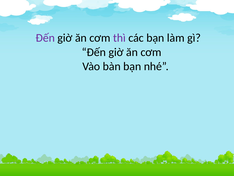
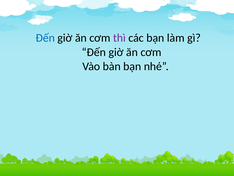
Đến at (45, 38) colour: purple -> blue
